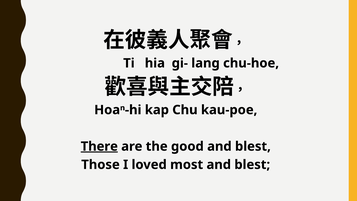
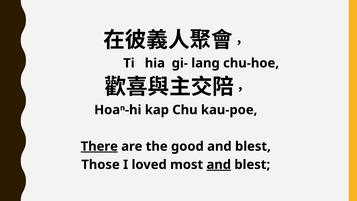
and at (219, 165) underline: none -> present
